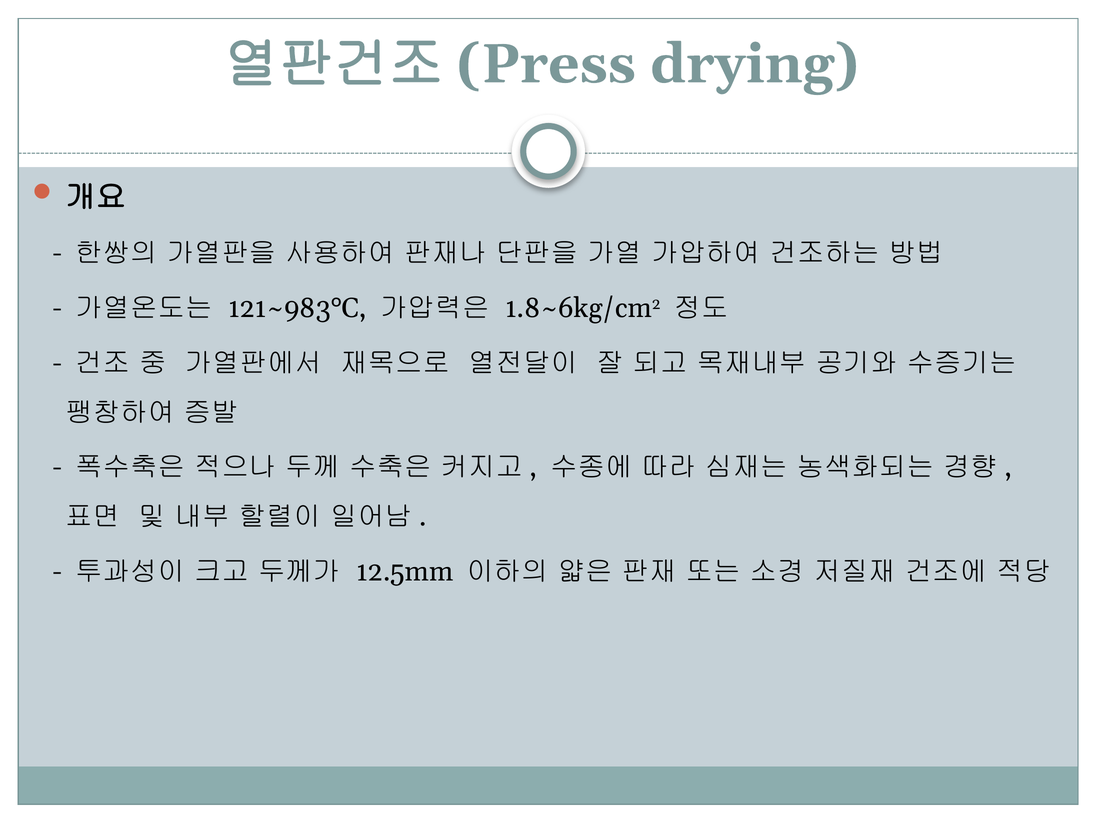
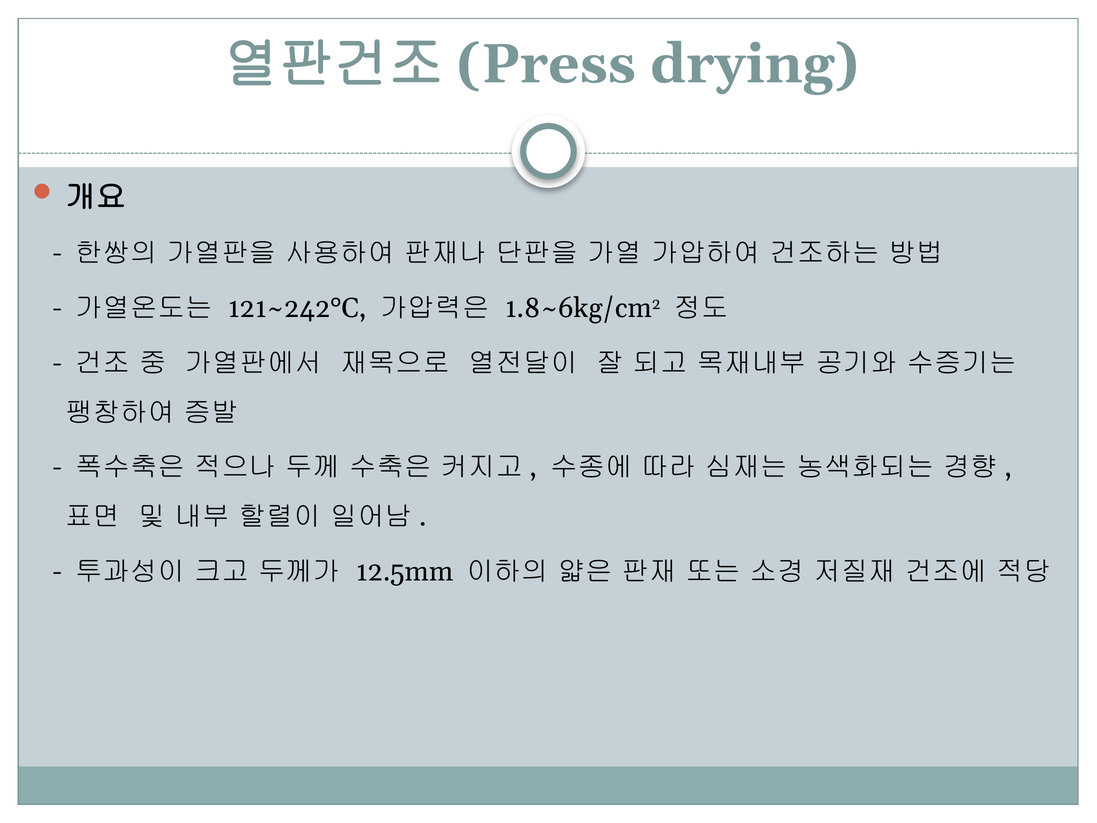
121~983°C: 121~983°C -> 121~242°C
